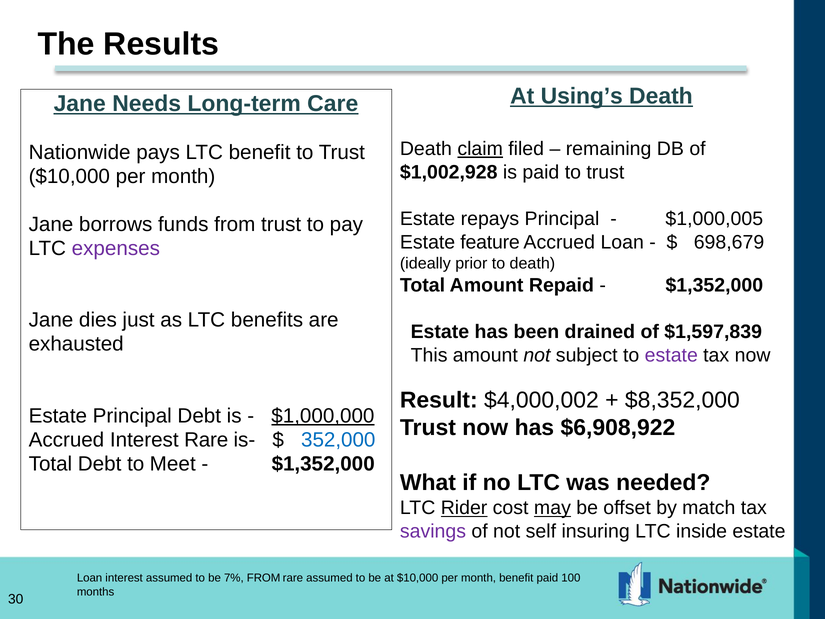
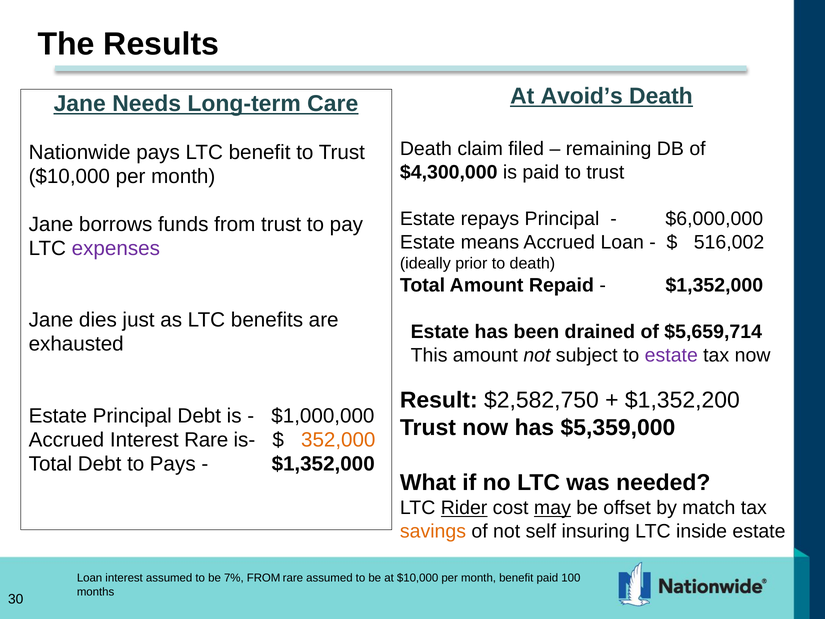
Using’s: Using’s -> Avoid’s
claim underline: present -> none
$1,002,928: $1,002,928 -> $4,300,000
$1,000,005: $1,000,005 -> $6,000,000
feature: feature -> means
698,679: 698,679 -> 516,002
$1,597,839: $1,597,839 -> $5,659,714
$4,000,002: $4,000,002 -> $2,582,750
$8,352,000: $8,352,000 -> $1,352,200
$1,000,000 underline: present -> none
$6,908,922: $6,908,922 -> $5,359,000
352,000 colour: blue -> orange
to Meet: Meet -> Pays
savings colour: purple -> orange
